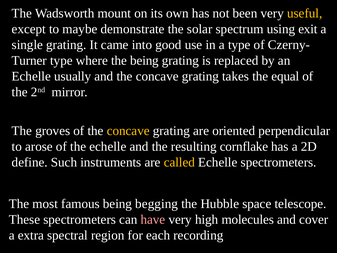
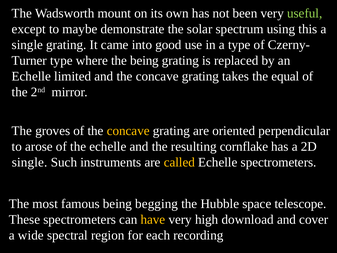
useful colour: yellow -> light green
exit: exit -> this
usually: usually -> limited
define at (30, 162): define -> single
have colour: pink -> yellow
molecules: molecules -> download
extra: extra -> wide
